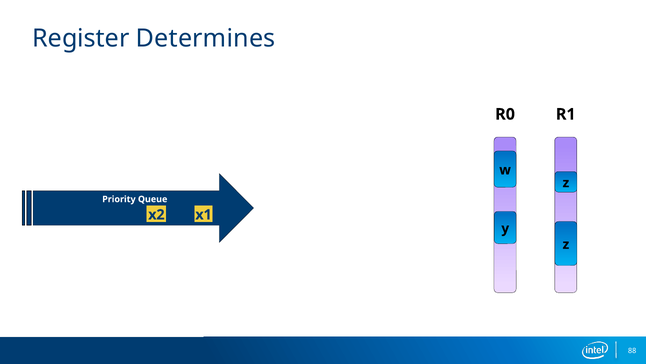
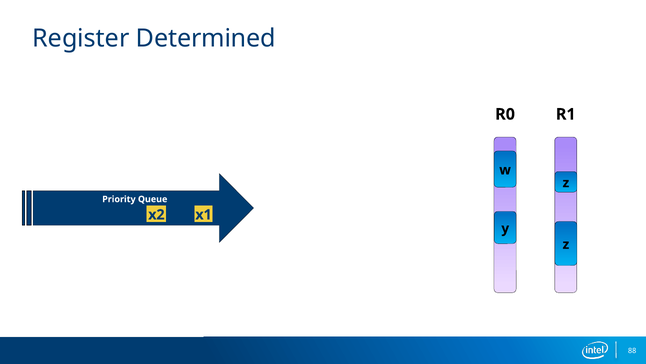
Determines: Determines -> Determined
